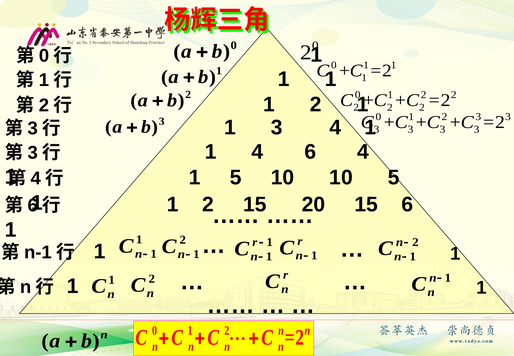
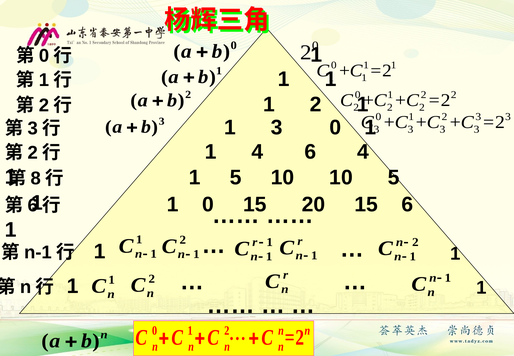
3 4: 4 -> 0
3 at (33, 153): 3 -> 2
4 at (36, 178): 4 -> 8
2 at (208, 204): 2 -> 0
